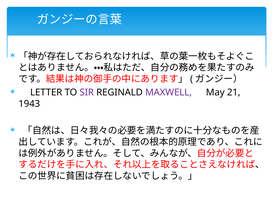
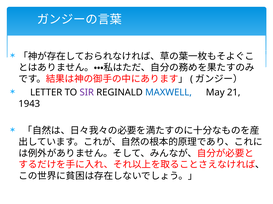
MAXWELL colour: purple -> blue
